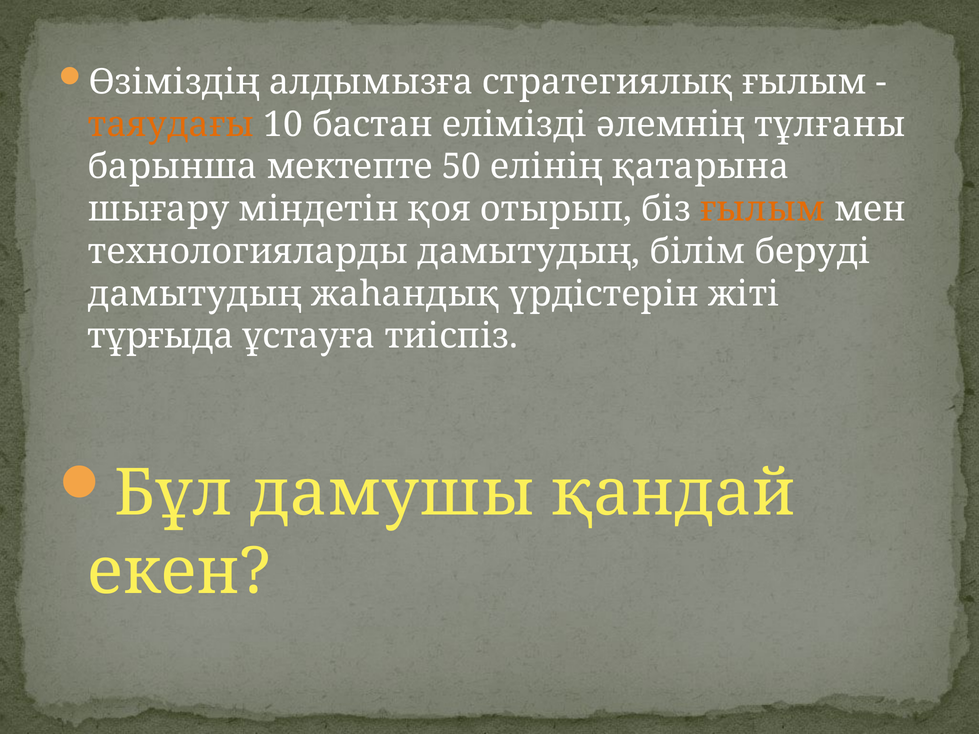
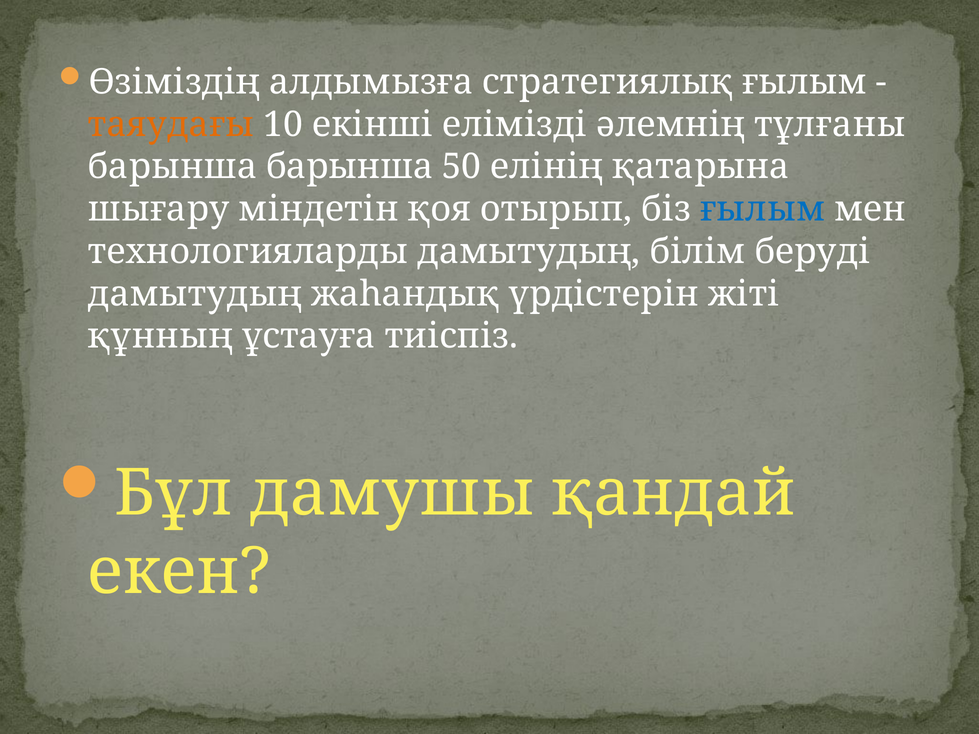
бастан: бастан -> екінші
барынша мектепте: мектепте -> барынша
ғылым at (763, 209) colour: orange -> blue
тұрғыда: тұрғыда -> құнның
